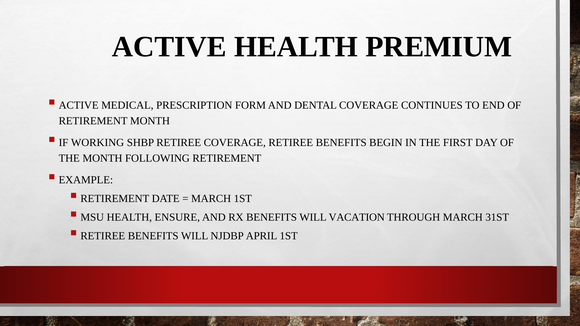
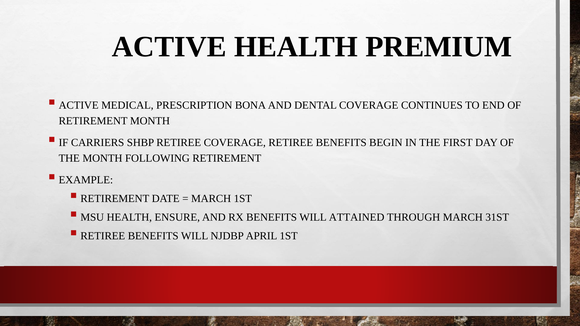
FORM: FORM -> BONA
WORKING: WORKING -> CARRIERS
VACATION: VACATION -> ATTAINED
